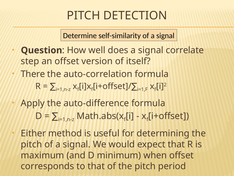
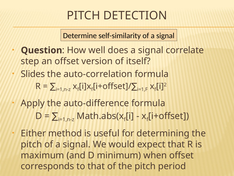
There: There -> Slides
